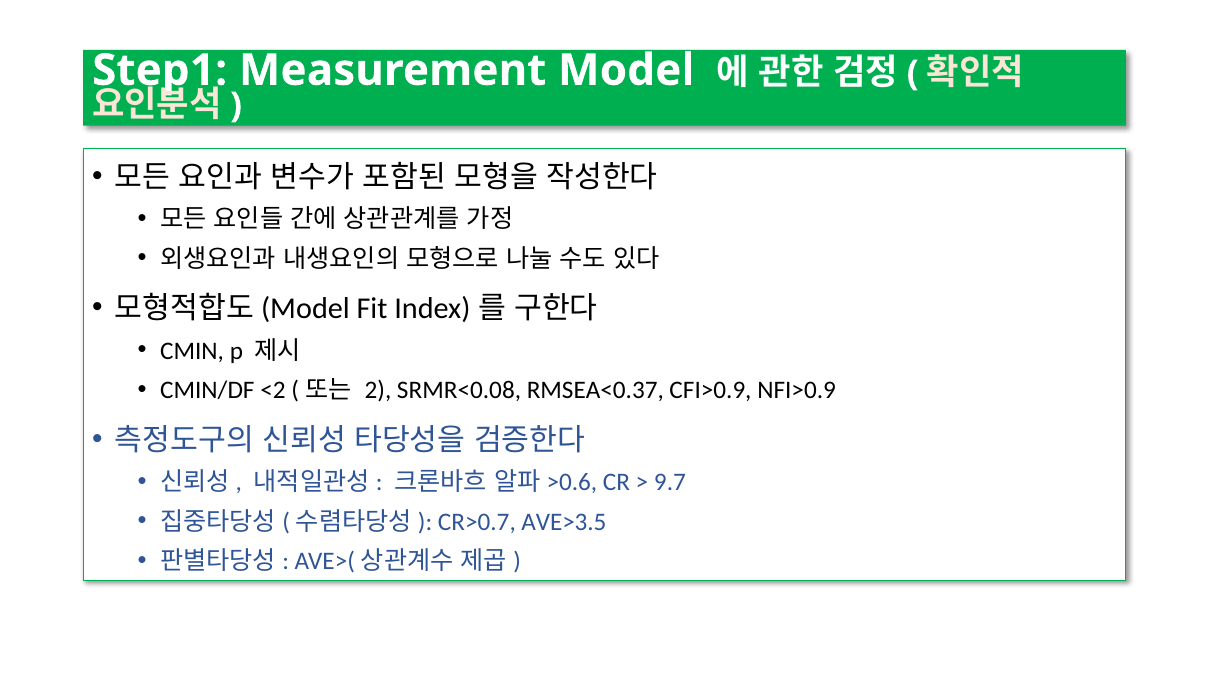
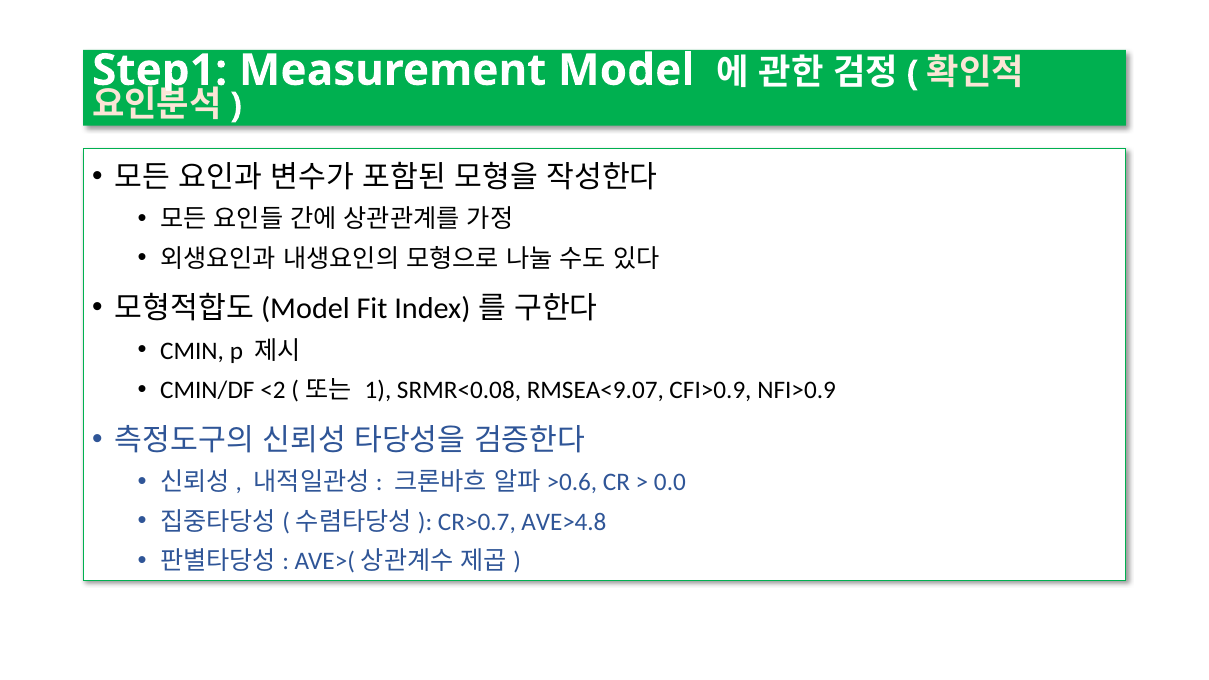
2: 2 -> 1
RMSEA<0.37: RMSEA<0.37 -> RMSEA<9.07
9.7: 9.7 -> 0.0
AVE>3.5: AVE>3.5 -> AVE>4.8
